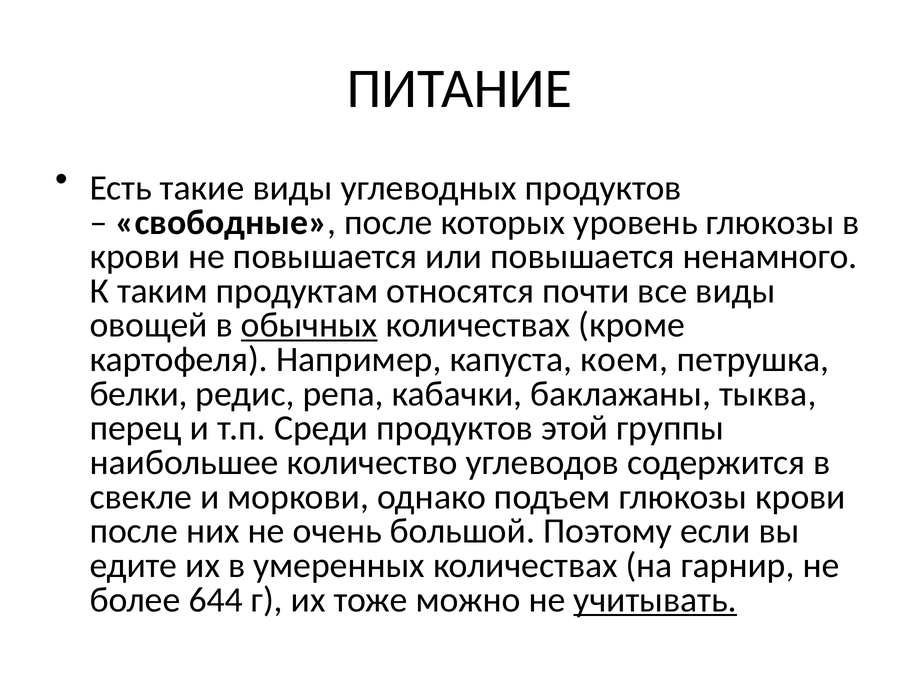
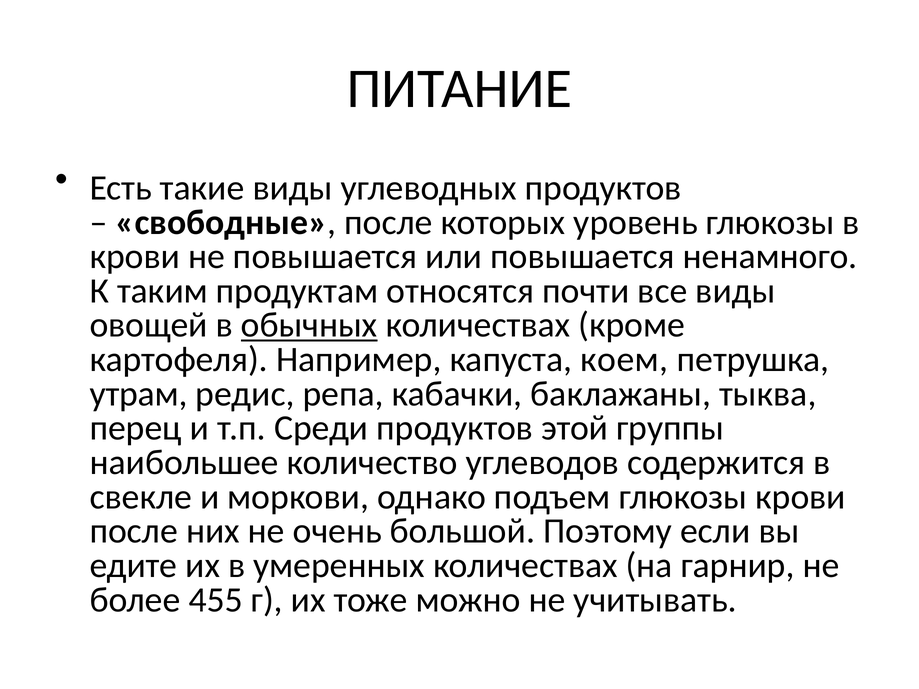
белки: белки -> утрам
644: 644 -> 455
учитывать underline: present -> none
